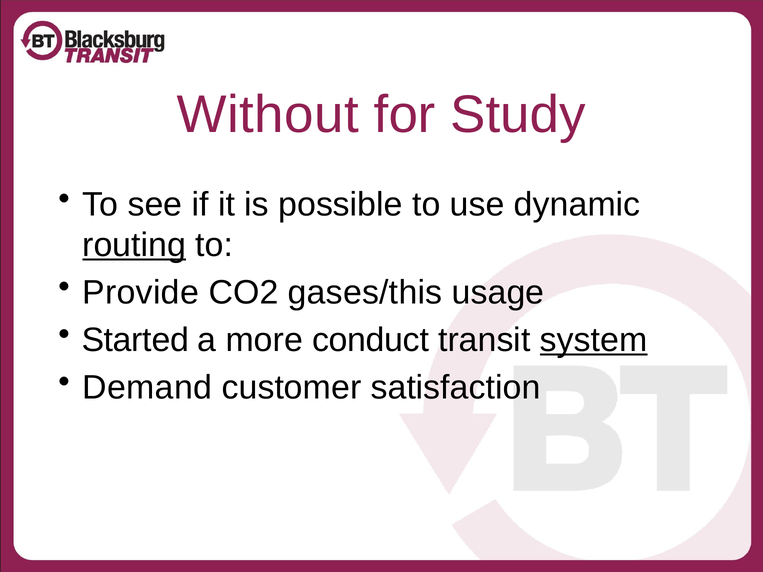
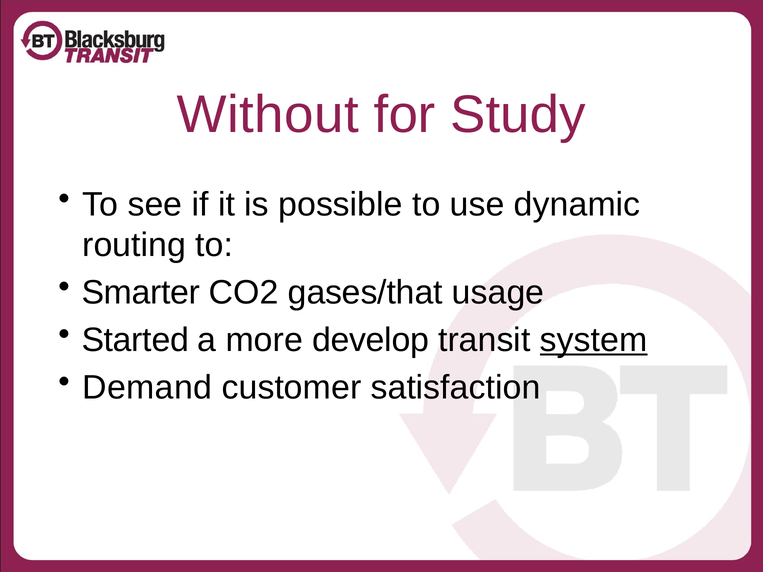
routing underline: present -> none
Provide: Provide -> Smarter
gases/this: gases/this -> gases/that
conduct: conduct -> develop
